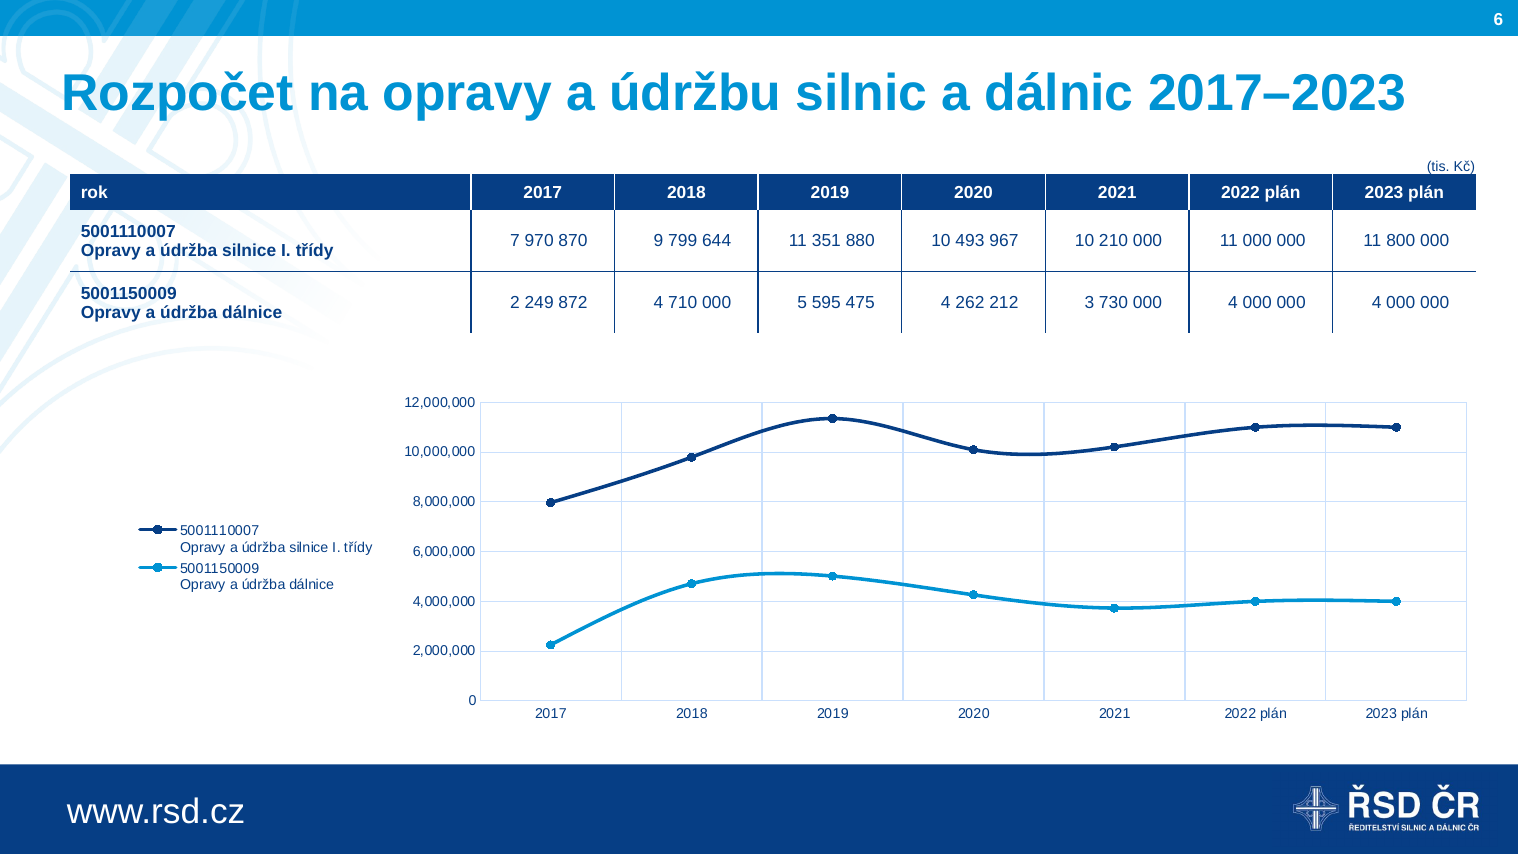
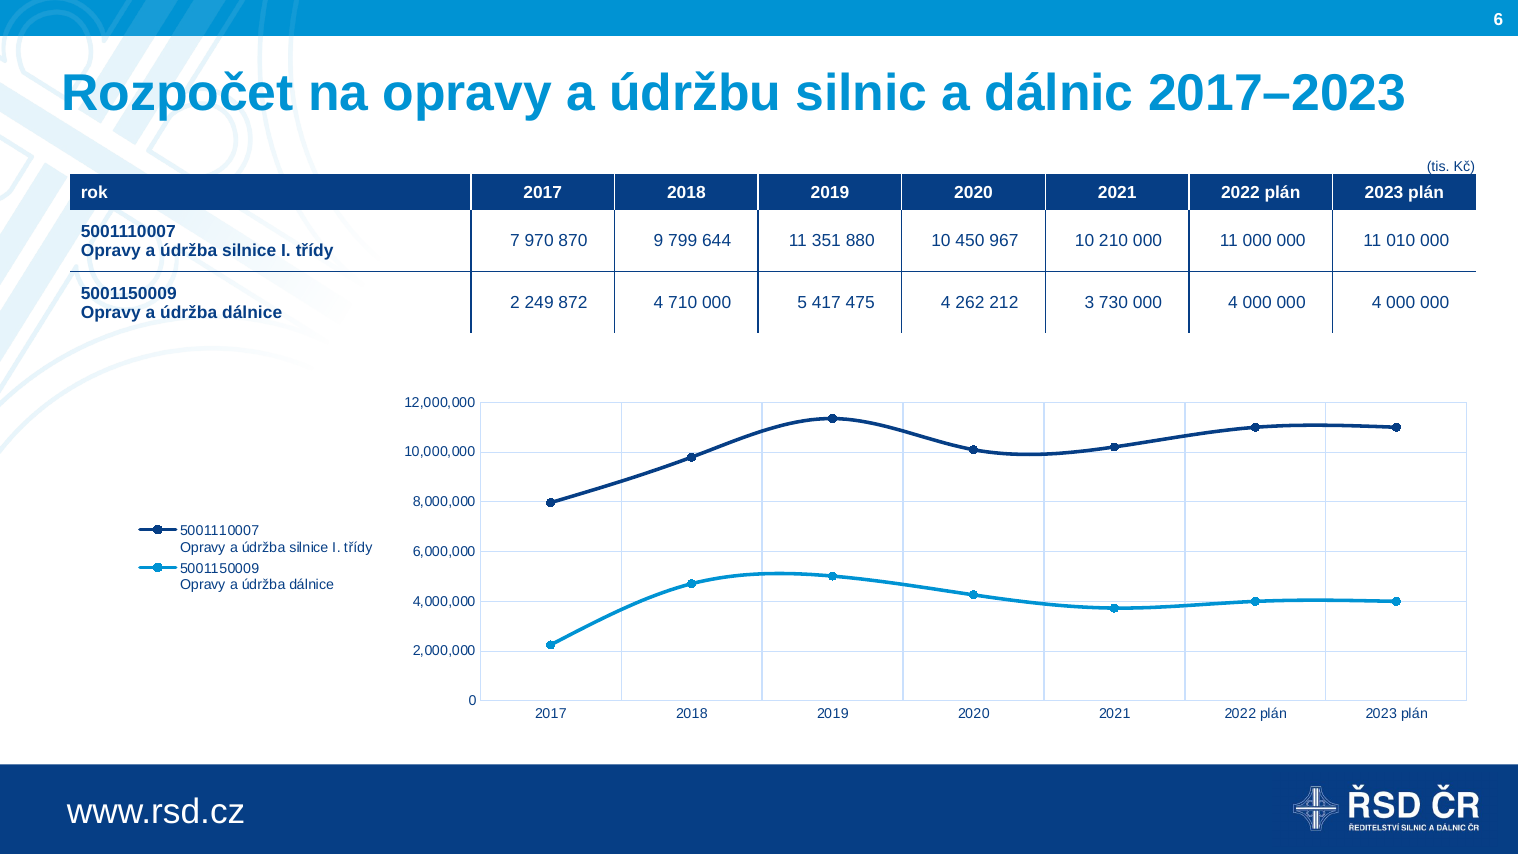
493: 493 -> 450
800: 800 -> 010
595: 595 -> 417
